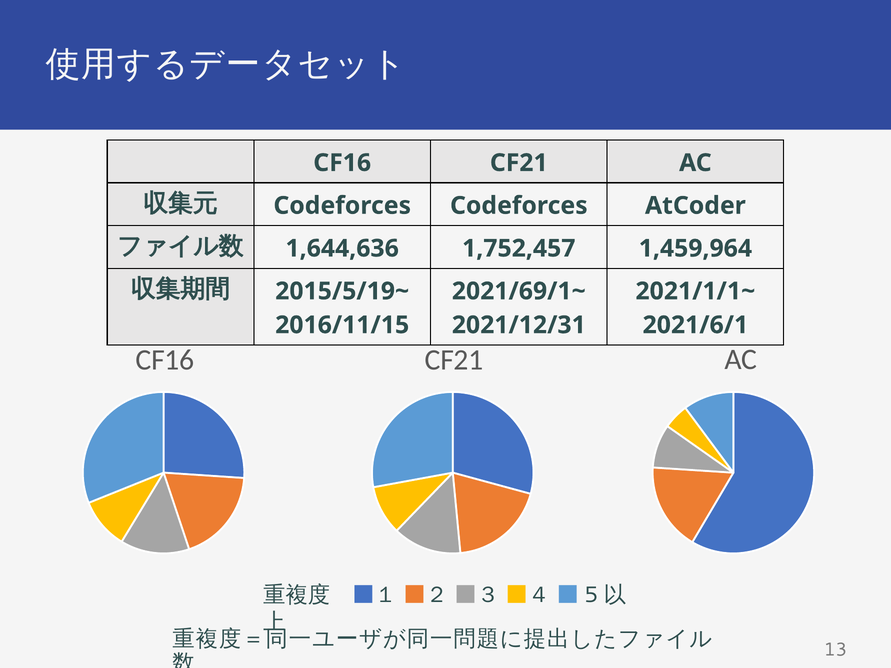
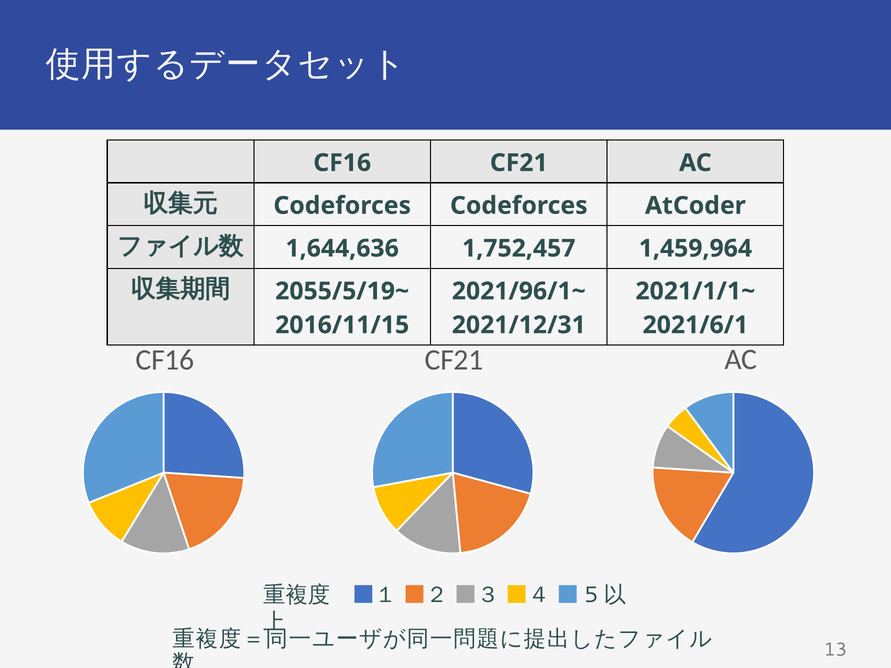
2015/5/19~: 2015/5/19~ -> 2055/5/19~
2021/69/1~: 2021/69/1~ -> 2021/96/1~
